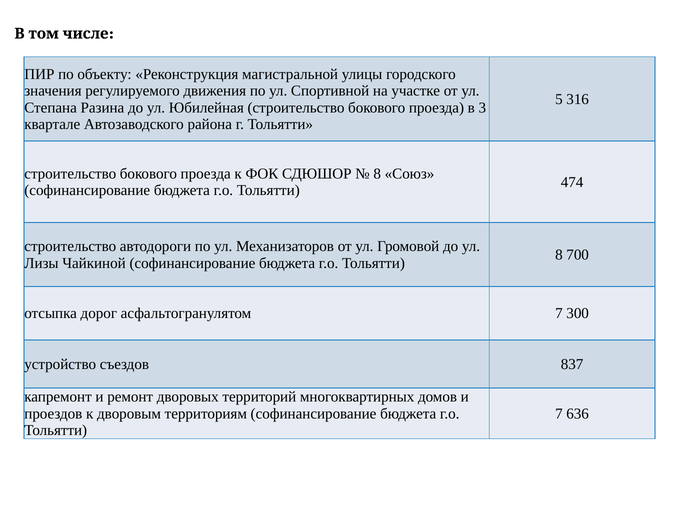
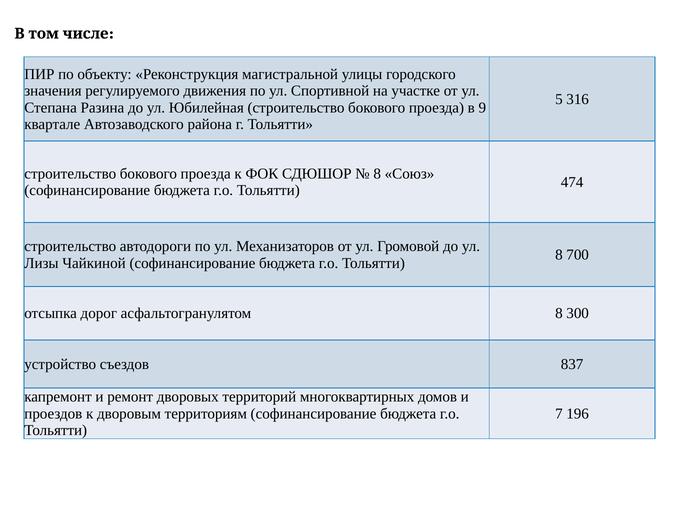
3: 3 -> 9
асфальтогранулятом 7: 7 -> 8
636: 636 -> 196
